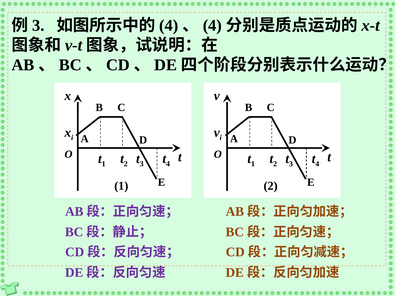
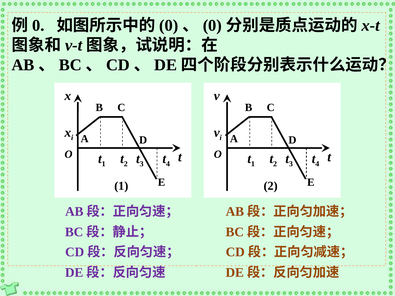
3 at (38, 26): 3 -> 0
4 at (169, 26): 4 -> 0
4 at (212, 26): 4 -> 0
